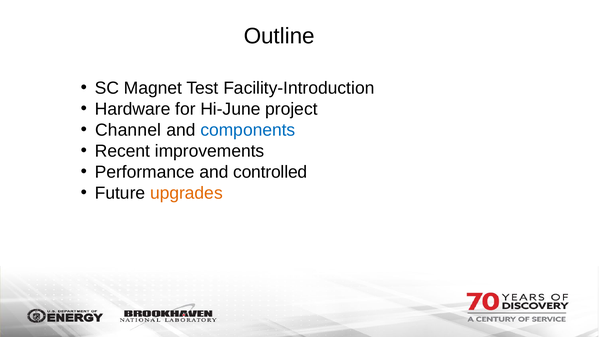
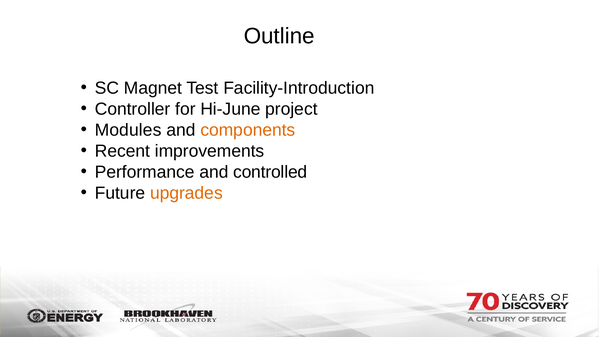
Hardware: Hardware -> Controller
Channel: Channel -> Modules
components colour: blue -> orange
